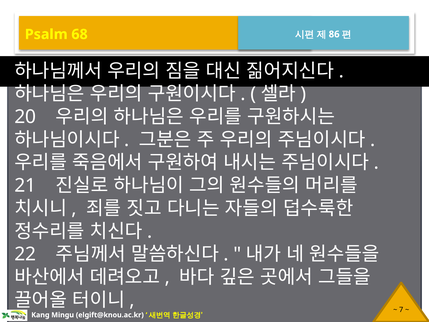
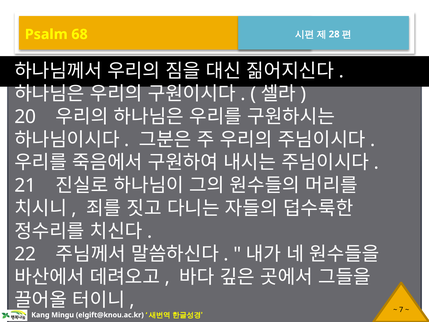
86: 86 -> 28
